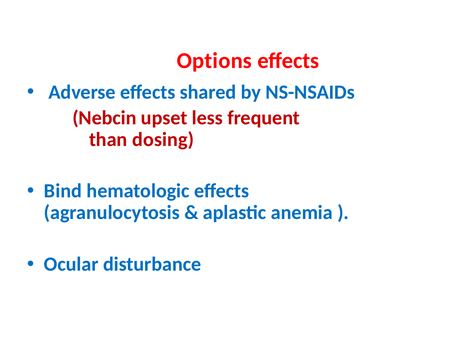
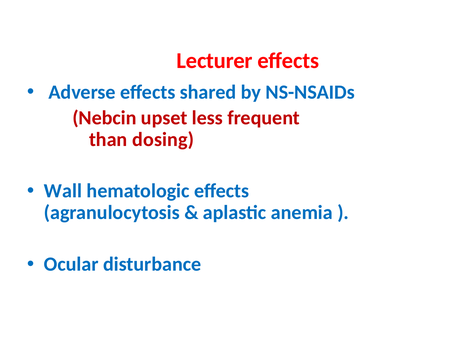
Options: Options -> Lecturer
Bind: Bind -> Wall
